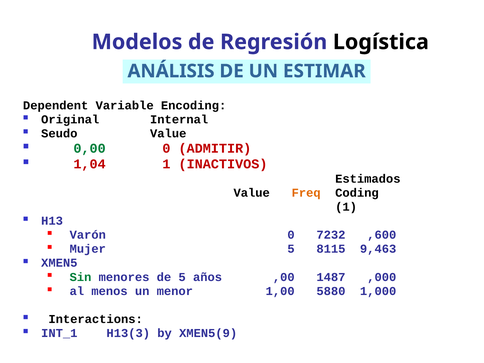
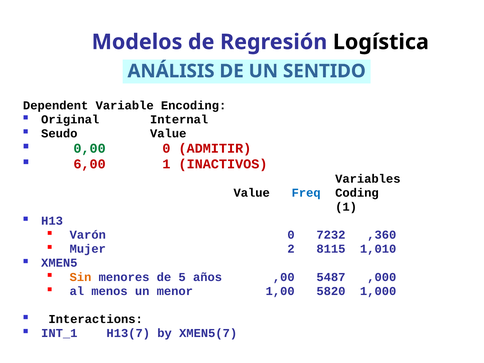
ESTIMAR: ESTIMAR -> SENTIDO
1,04: 1,04 -> 6,00
Estimados: Estimados -> Variables
Freq colour: orange -> blue
,600: ,600 -> ,360
Mujer 5: 5 -> 2
9,463: 9,463 -> 1,010
Sin colour: green -> orange
1487: 1487 -> 5487
5880: 5880 -> 5820
H13(3: H13(3 -> H13(7
XMEN5(9: XMEN5(9 -> XMEN5(7
